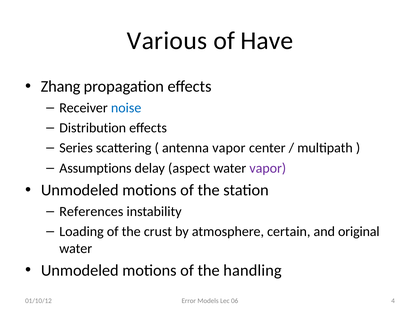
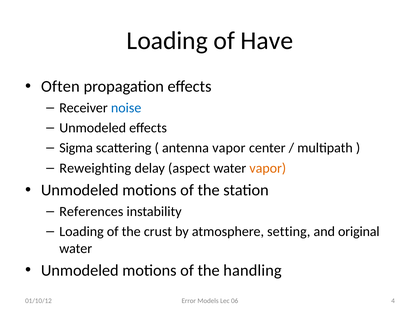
Various at (167, 41): Various -> Loading
Zhang: Zhang -> Often
Distribution at (93, 128): Distribution -> Unmodeled
Series: Series -> Sigma
Assumptions: Assumptions -> Reweighting
vapor at (268, 168) colour: purple -> orange
certain: certain -> setting
